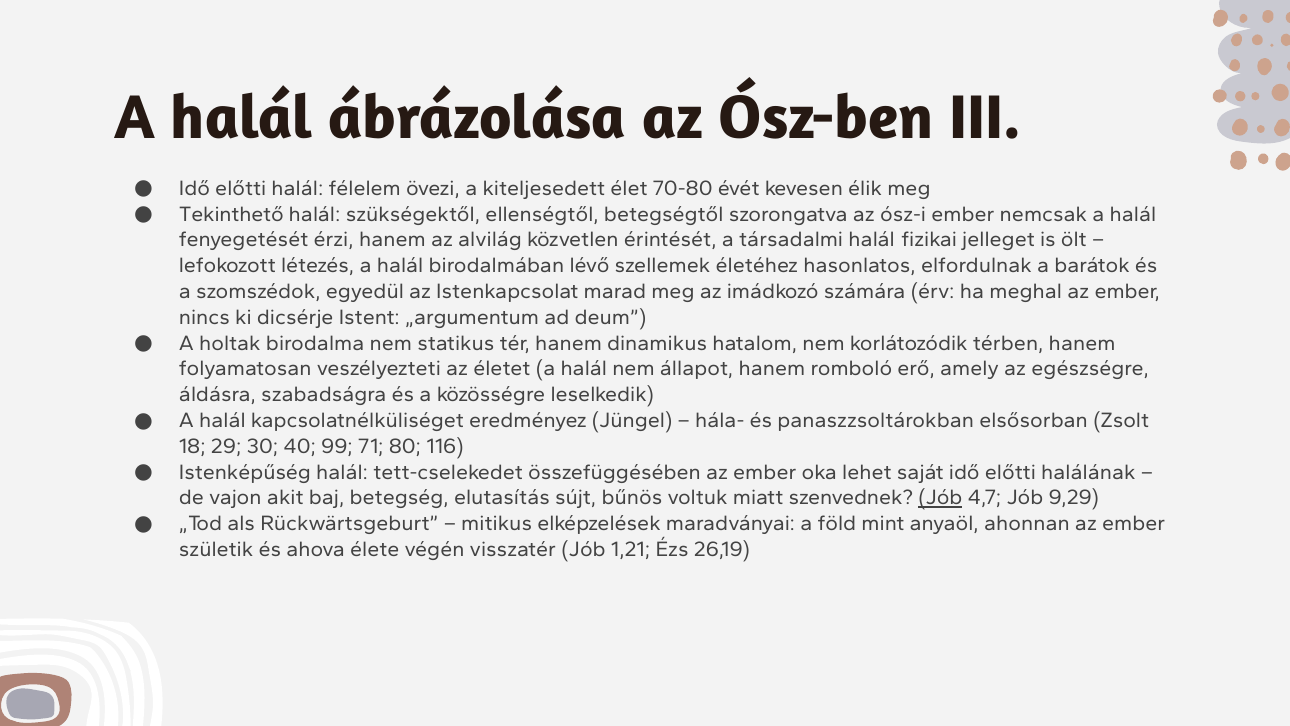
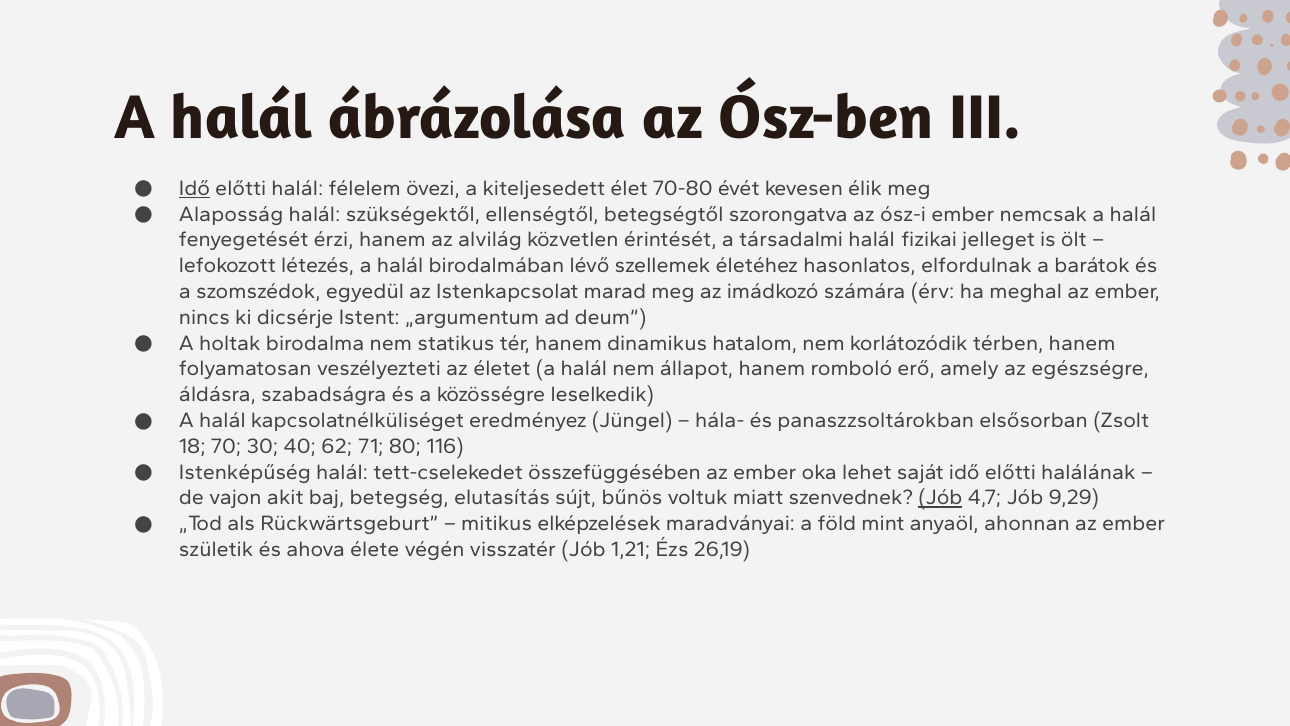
Idő at (194, 188) underline: none -> present
Tekinthető: Tekinthető -> Alaposság
29: 29 -> 70
99: 99 -> 62
